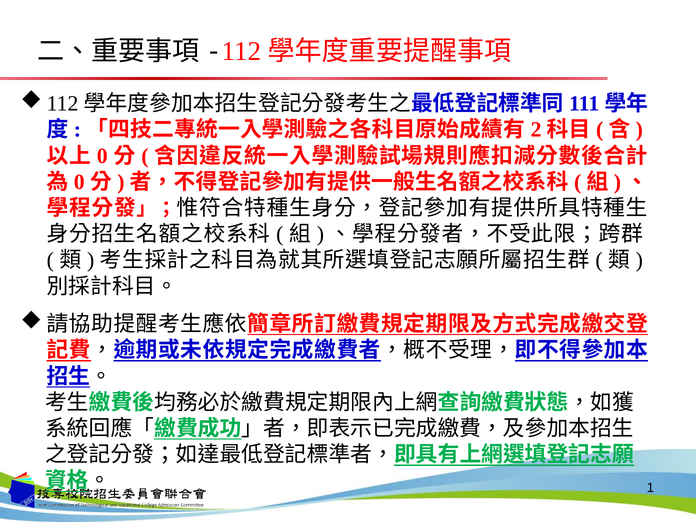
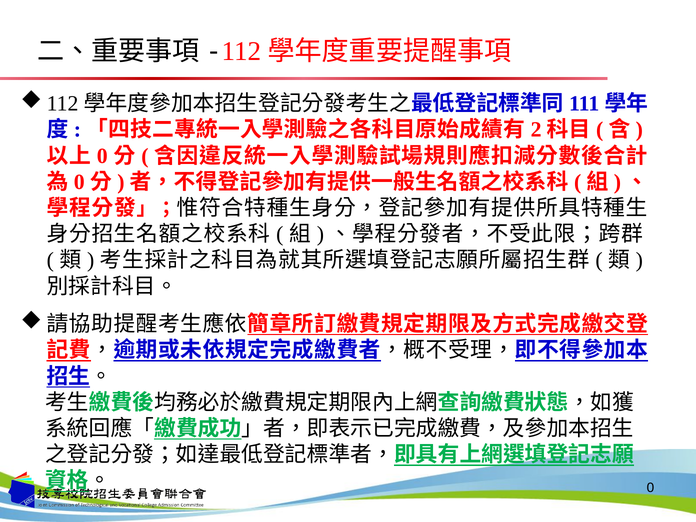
1 at (650, 488): 1 -> 0
